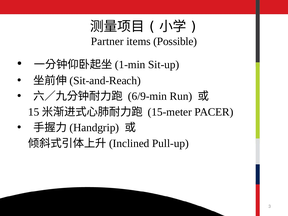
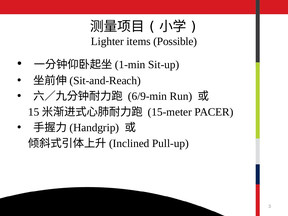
Partner: Partner -> Lighter
